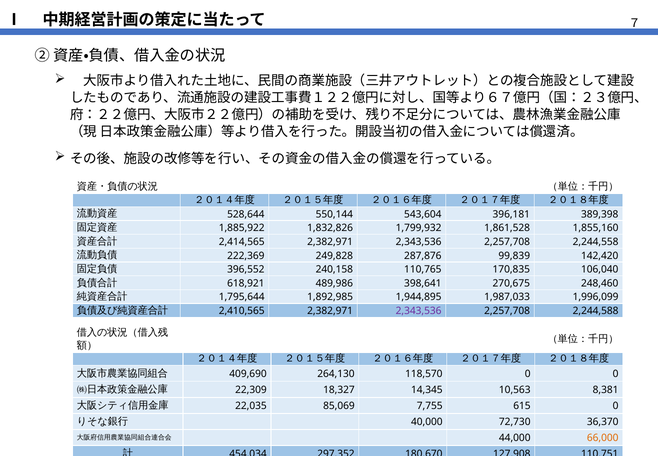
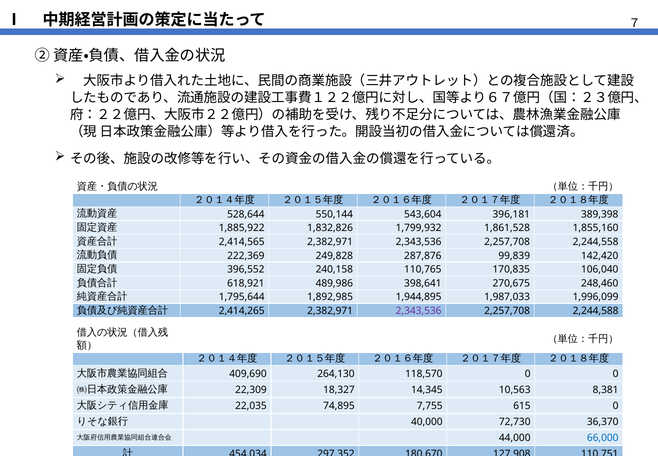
2,410,565: 2,410,565 -> 2,414,265
85,069: 85,069 -> 74,895
66,000 colour: orange -> blue
